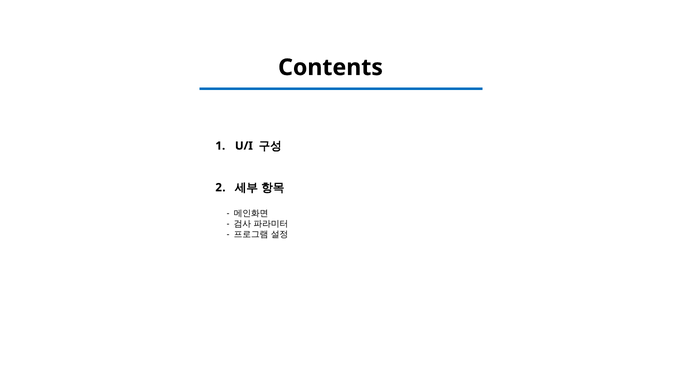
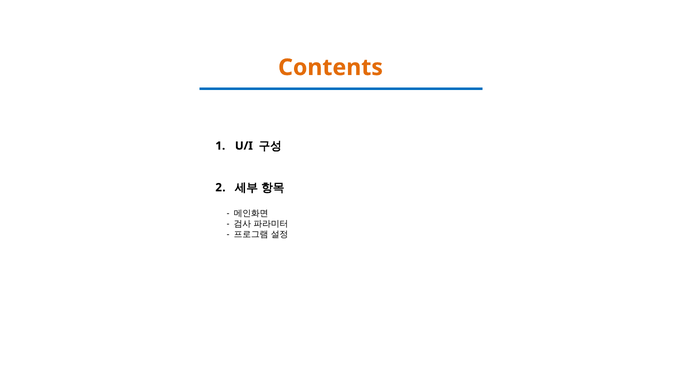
Contents colour: black -> orange
